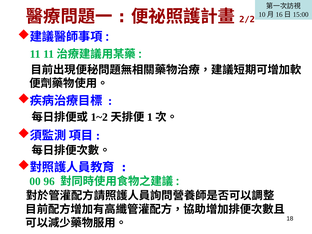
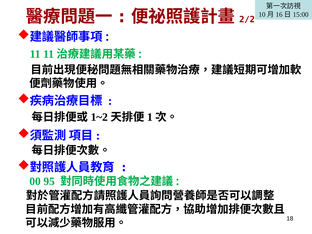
96: 96 -> 95
